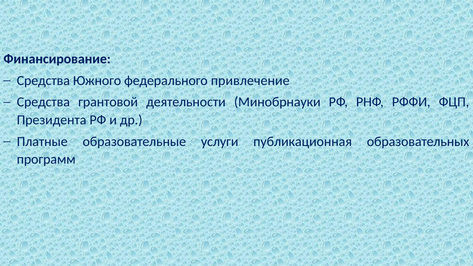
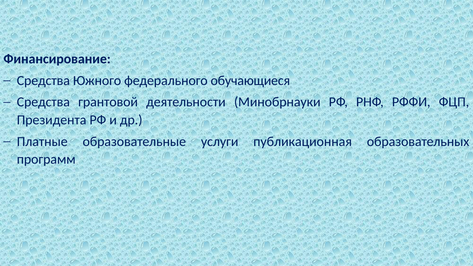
привлечение: привлечение -> обучающиеся
